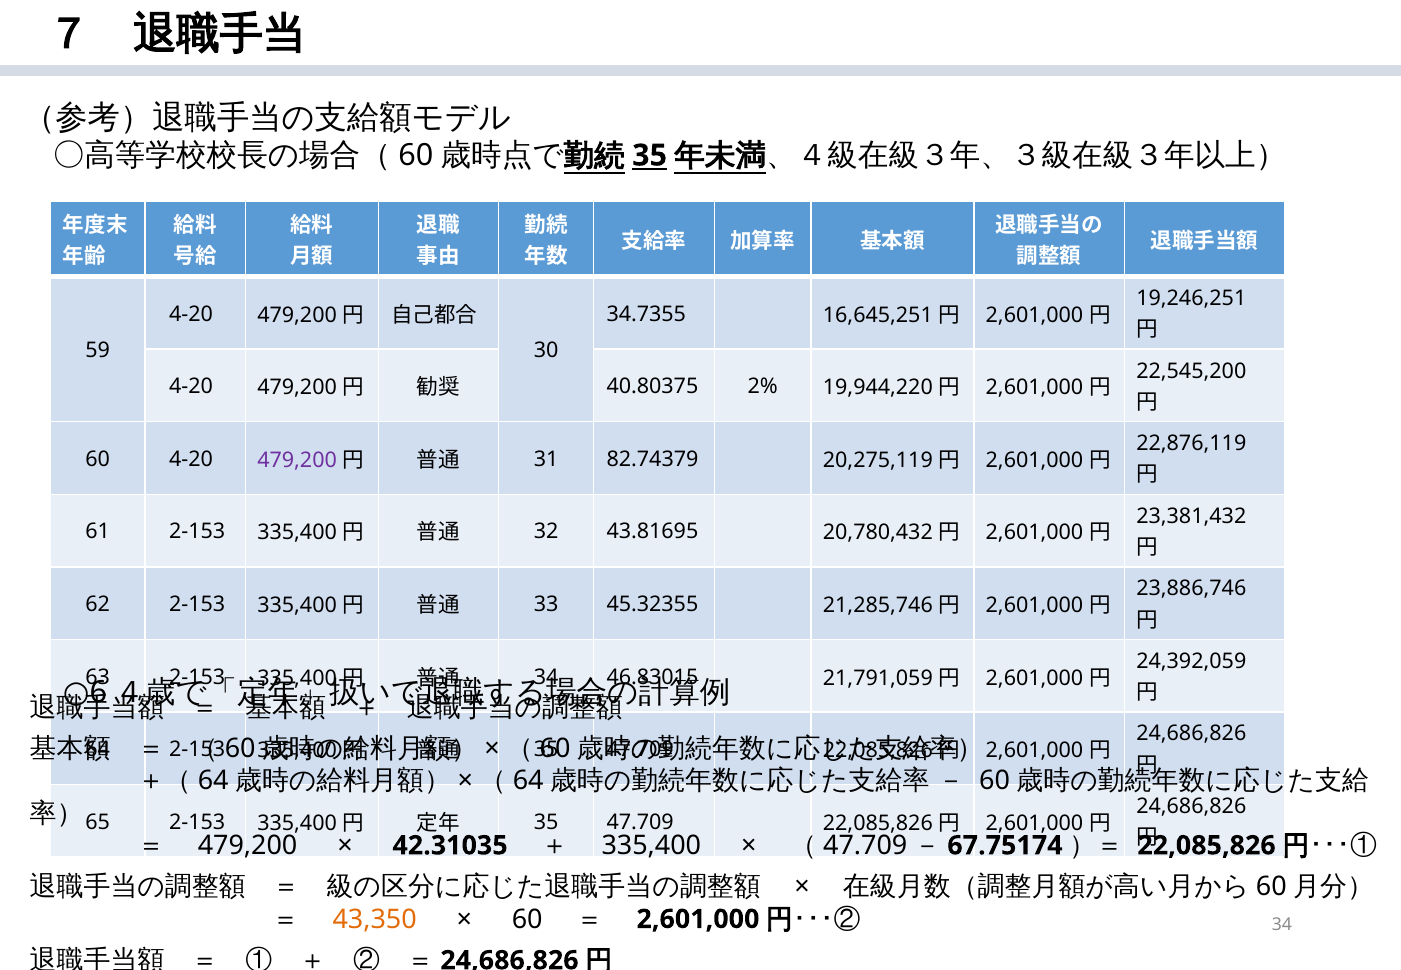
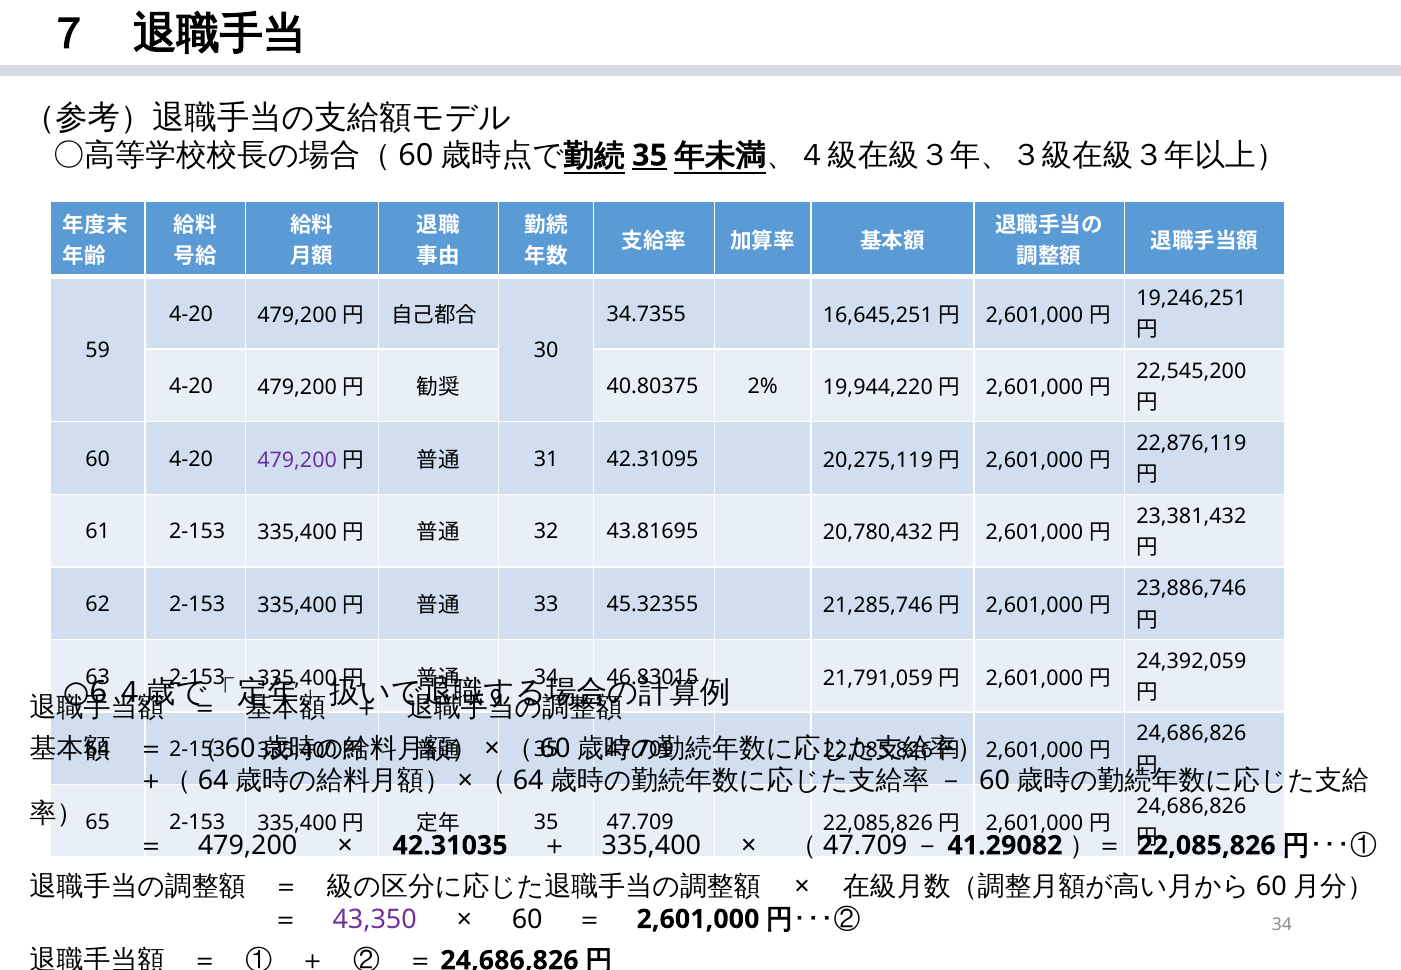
82.74379: 82.74379 -> 42.31095
67.75174: 67.75174 -> 41.29082
43,350 colour: orange -> purple
